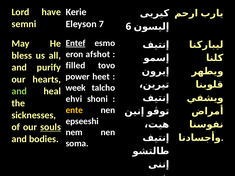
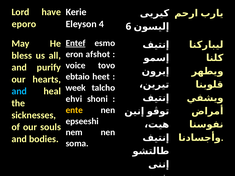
semni: semni -> eporo
7: 7 -> 4
filled: filled -> voice
power: power -> ebtaio
and at (19, 91) colour: light green -> light blue
souls underline: present -> none
